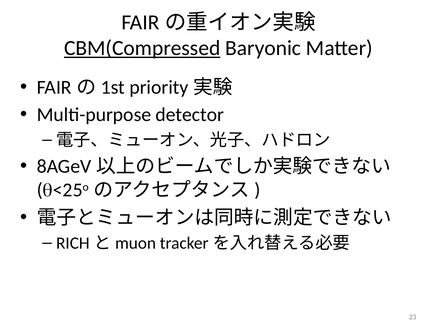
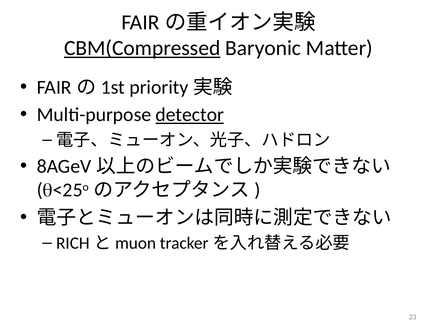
detector underline: none -> present
